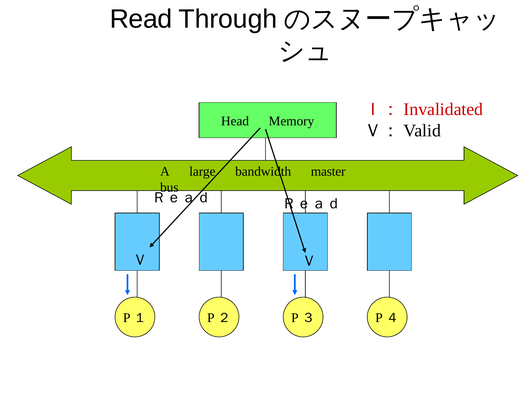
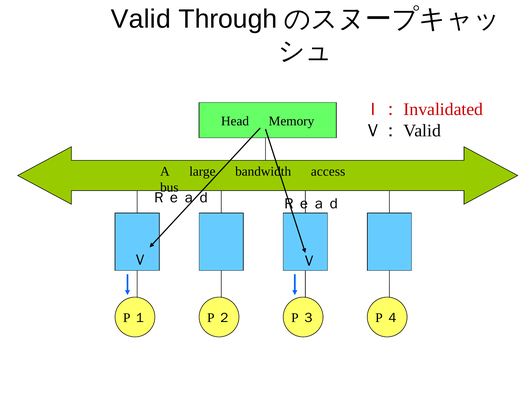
Read: Read -> Valid
master: master -> access
